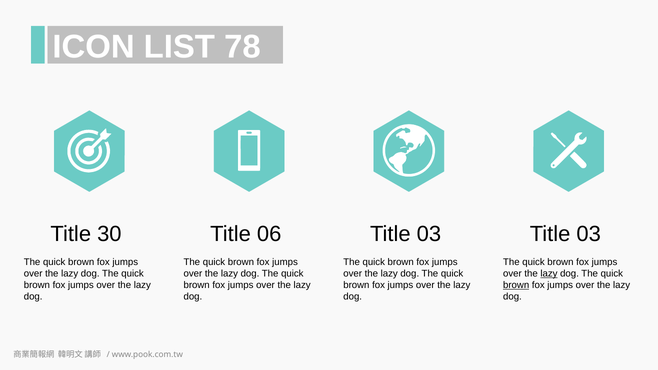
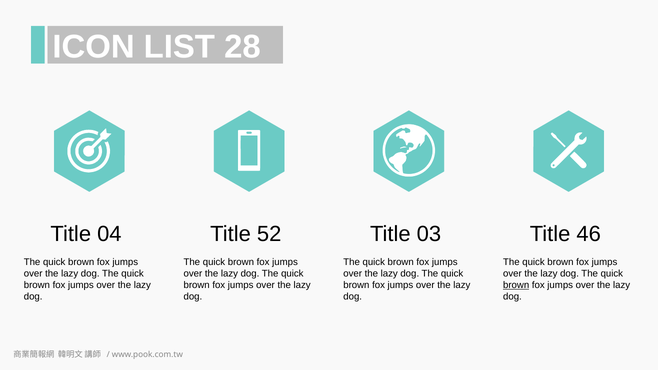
78: 78 -> 28
30: 30 -> 04
06: 06 -> 52
03 at (589, 234): 03 -> 46
lazy at (549, 274) underline: present -> none
